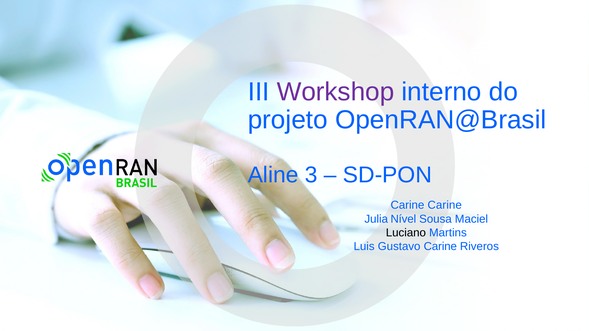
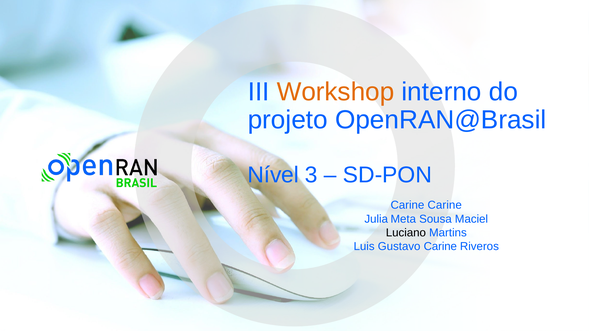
Workshop colour: purple -> orange
Aline: Aline -> Nível
Nível: Nível -> Meta
